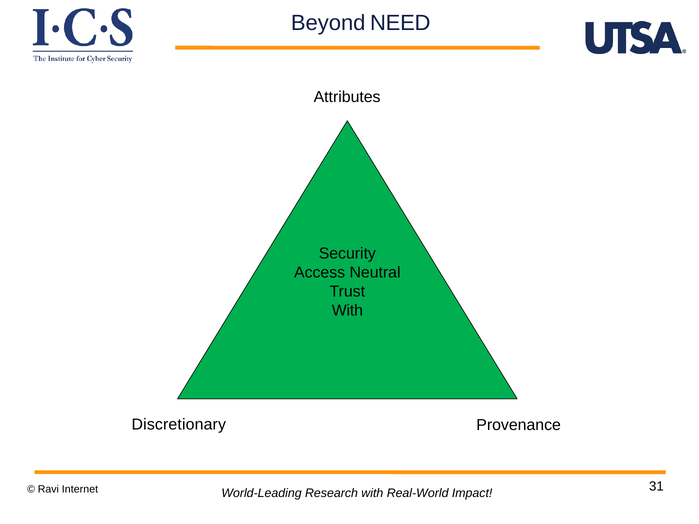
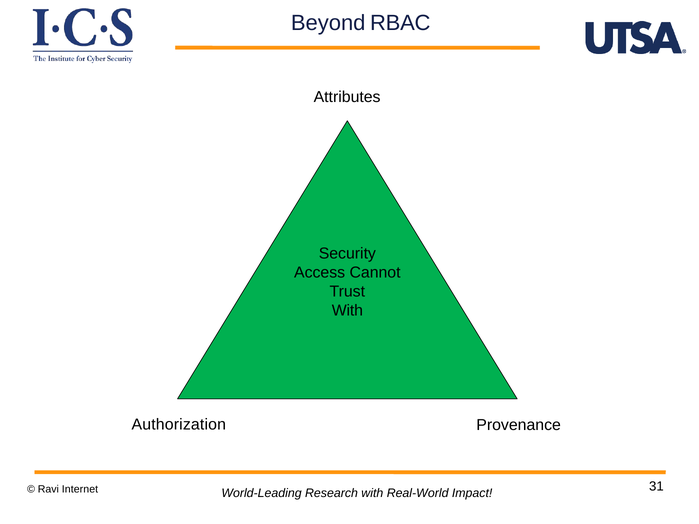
NEED: NEED -> RBAC
Neutral: Neutral -> Cannot
Discretionary: Discretionary -> Authorization
